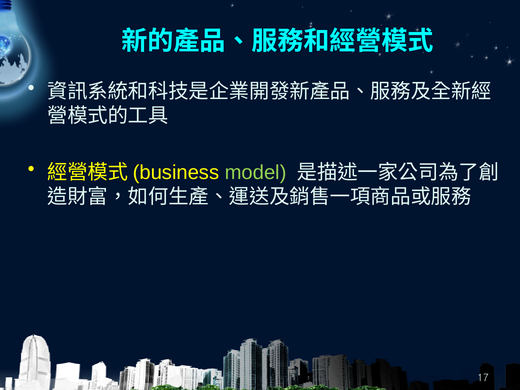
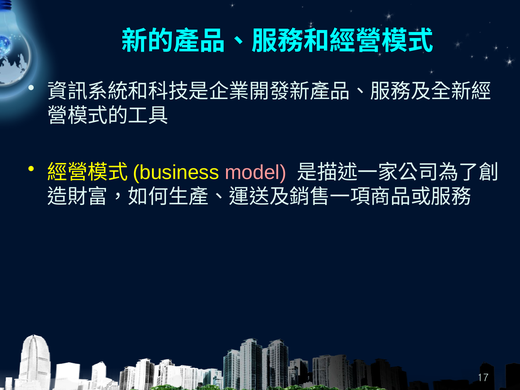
model colour: light green -> pink
